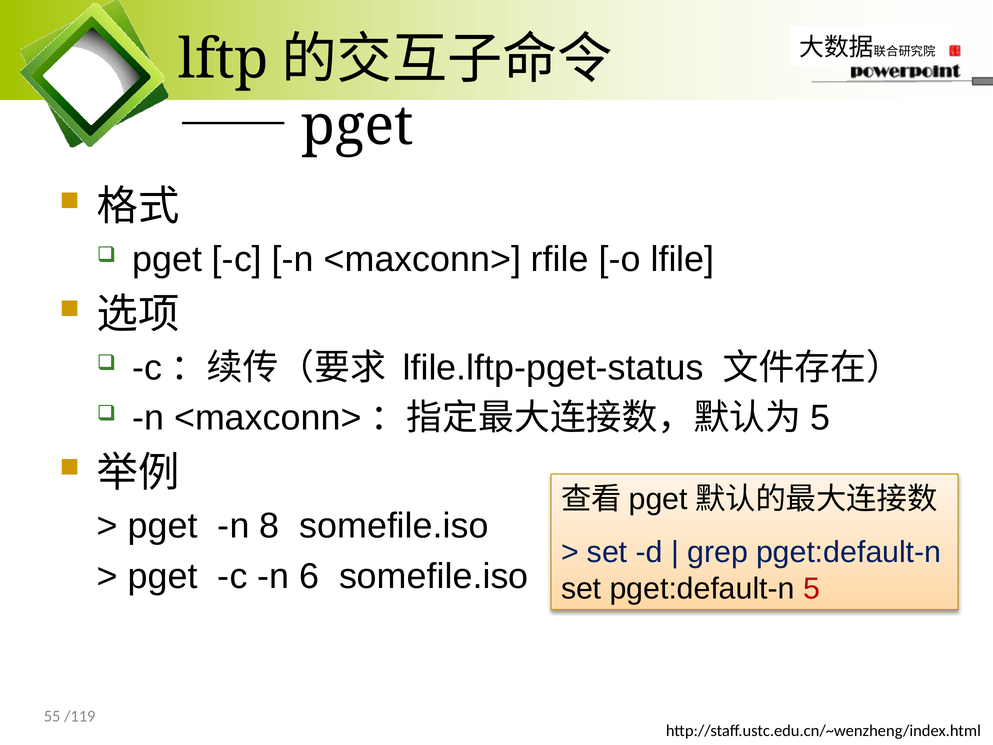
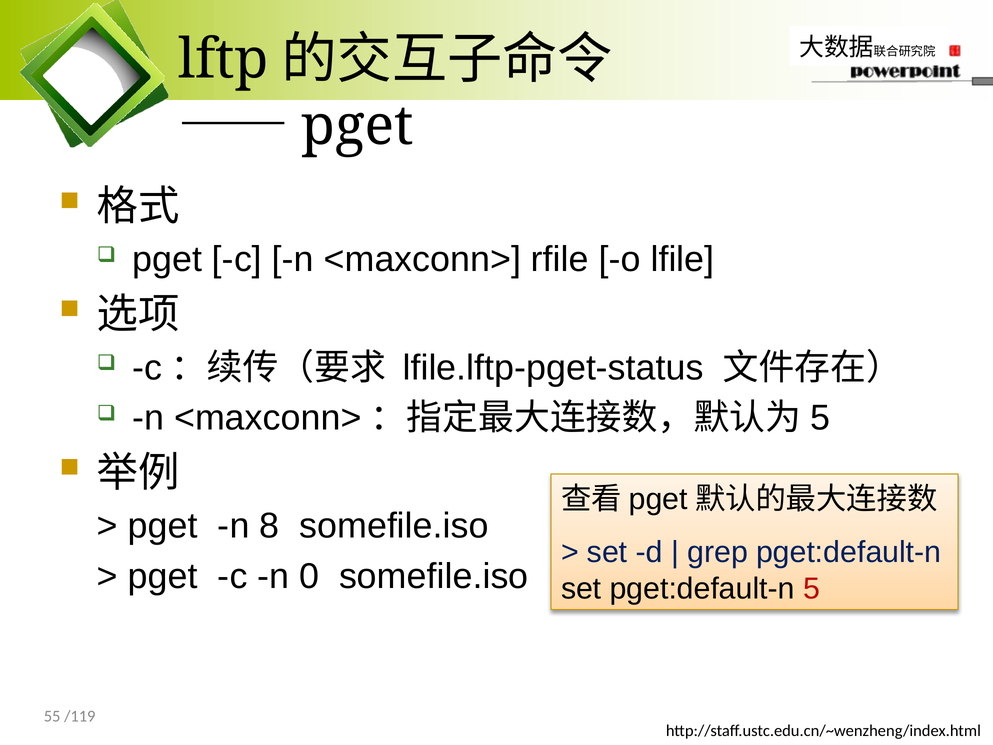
6: 6 -> 0
